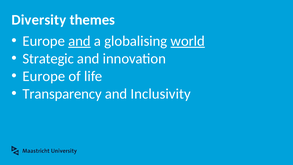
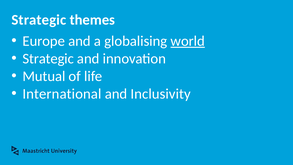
Diversity at (39, 20): Diversity -> Strategic
and at (79, 41) underline: present -> none
Europe at (44, 76): Europe -> Mutual
Transparency: Transparency -> International
